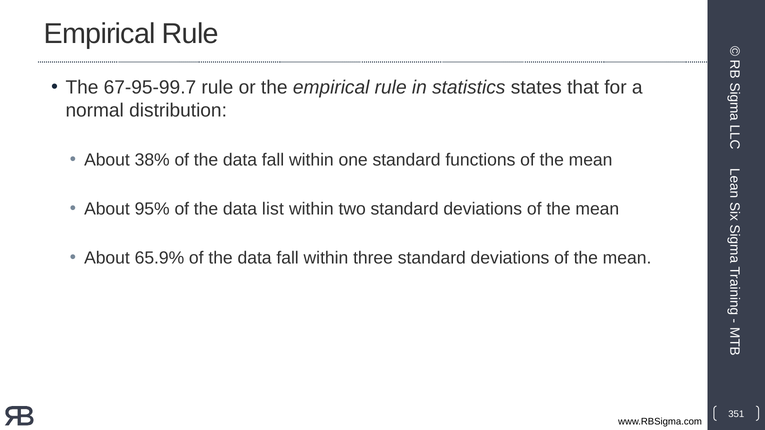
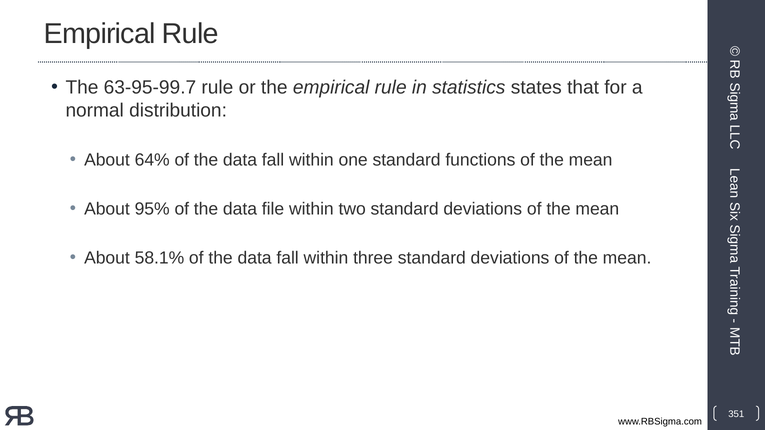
67-95-99.7: 67-95-99.7 -> 63-95-99.7
38%: 38% -> 64%
list: list -> file
65.9%: 65.9% -> 58.1%
